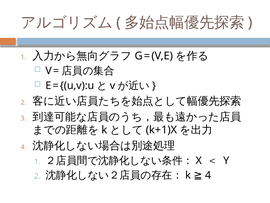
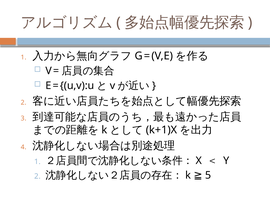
4 at (208, 175): 4 -> 5
